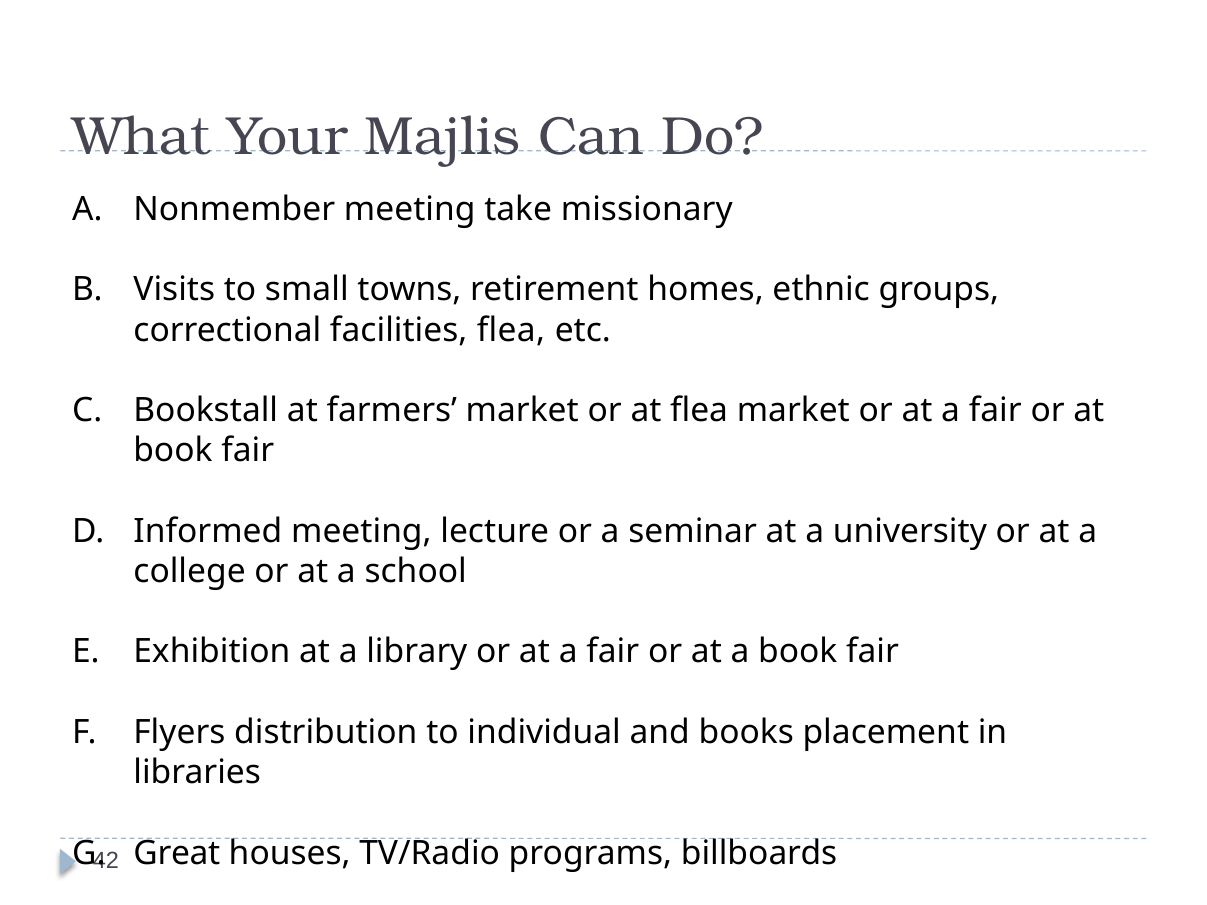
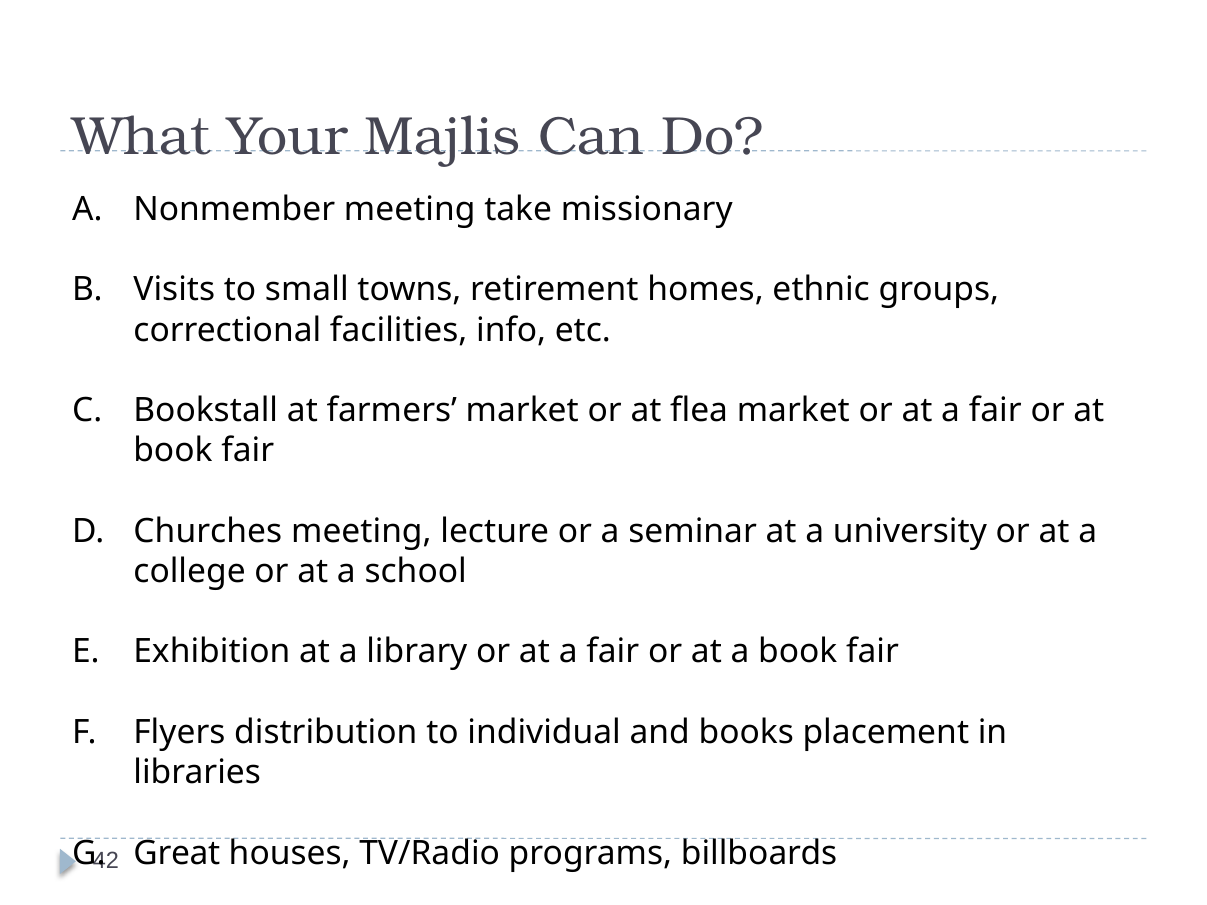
facilities flea: flea -> info
Informed: Informed -> Churches
